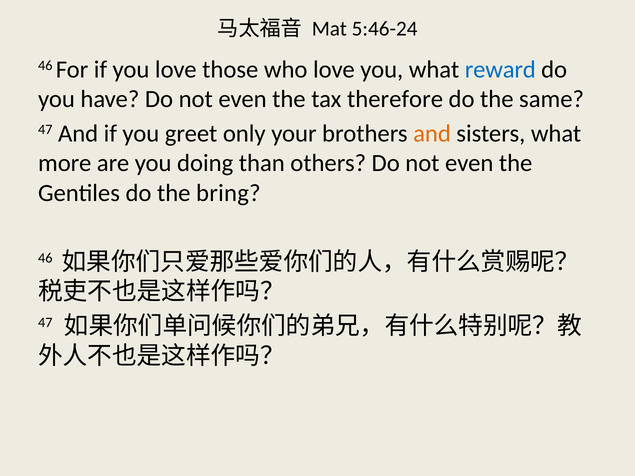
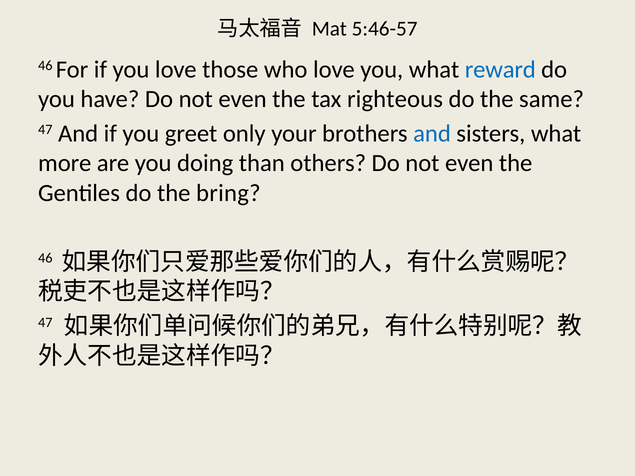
5:46-24: 5:46-24 -> 5:46-57
therefore: therefore -> righteous
and at (432, 134) colour: orange -> blue
